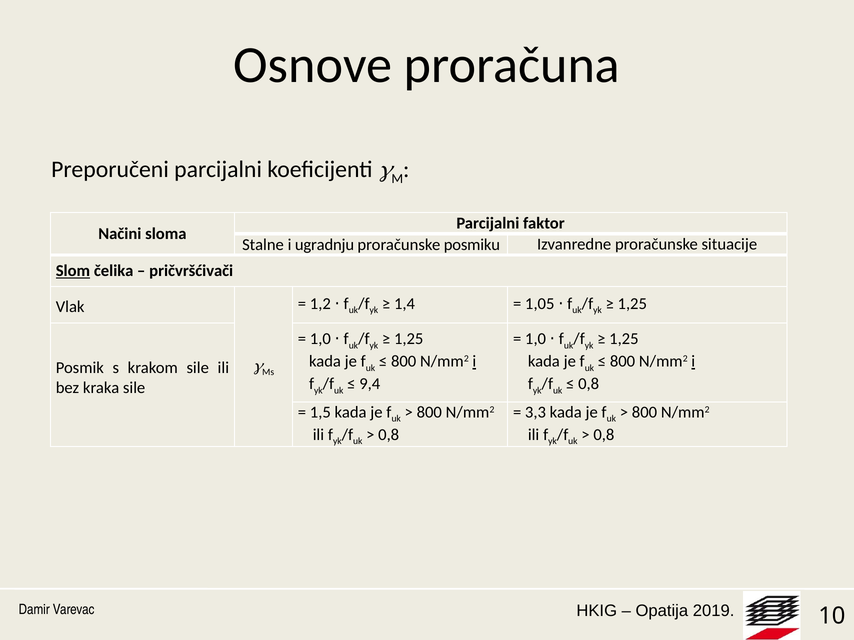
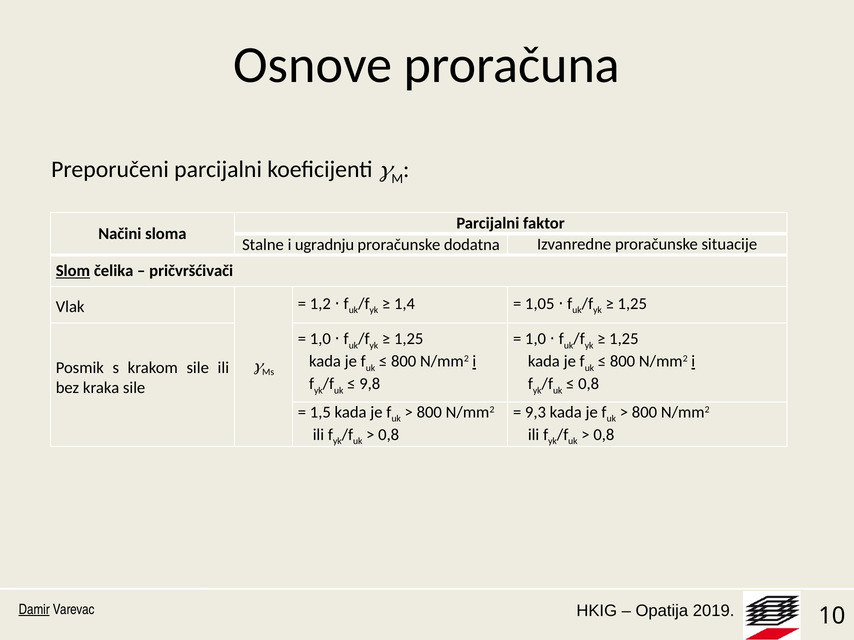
posmiku: posmiku -> dodatna
9,4: 9,4 -> 9,8
3,3: 3,3 -> 9,3
Damir underline: none -> present
